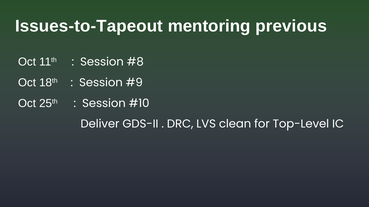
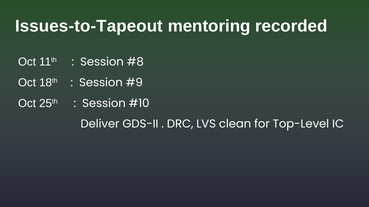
previous: previous -> recorded
